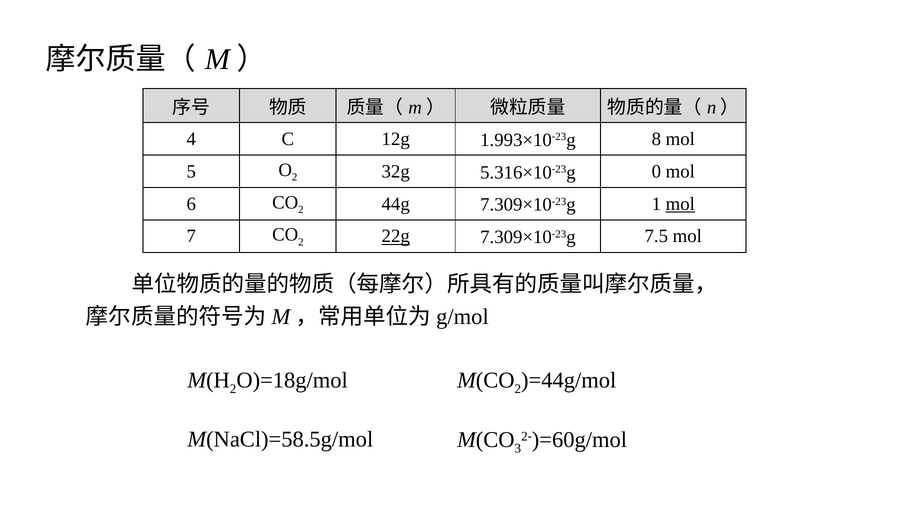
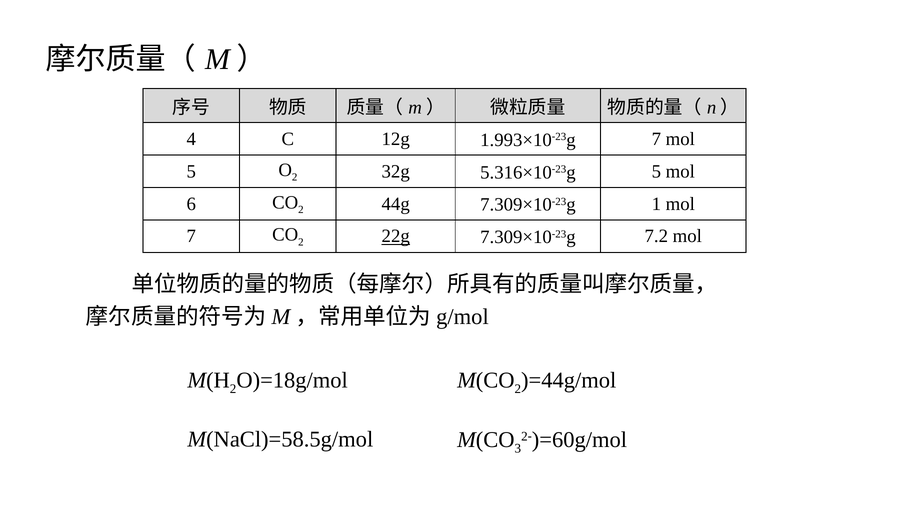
8 at (656, 139): 8 -> 7
0 at (656, 171): 0 -> 5
mol at (680, 204) underline: present -> none
7.5: 7.5 -> 7.2
